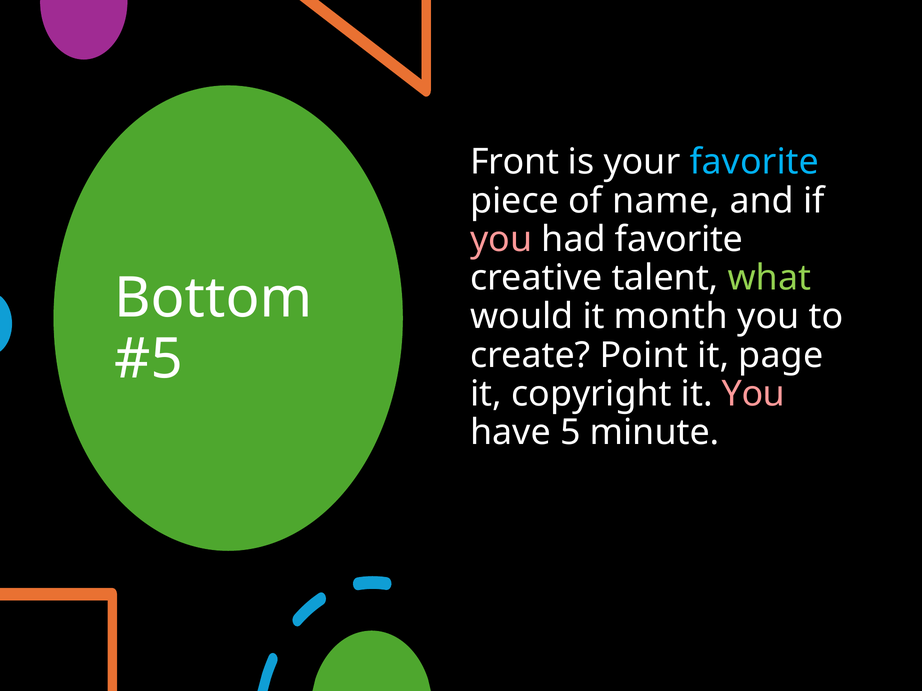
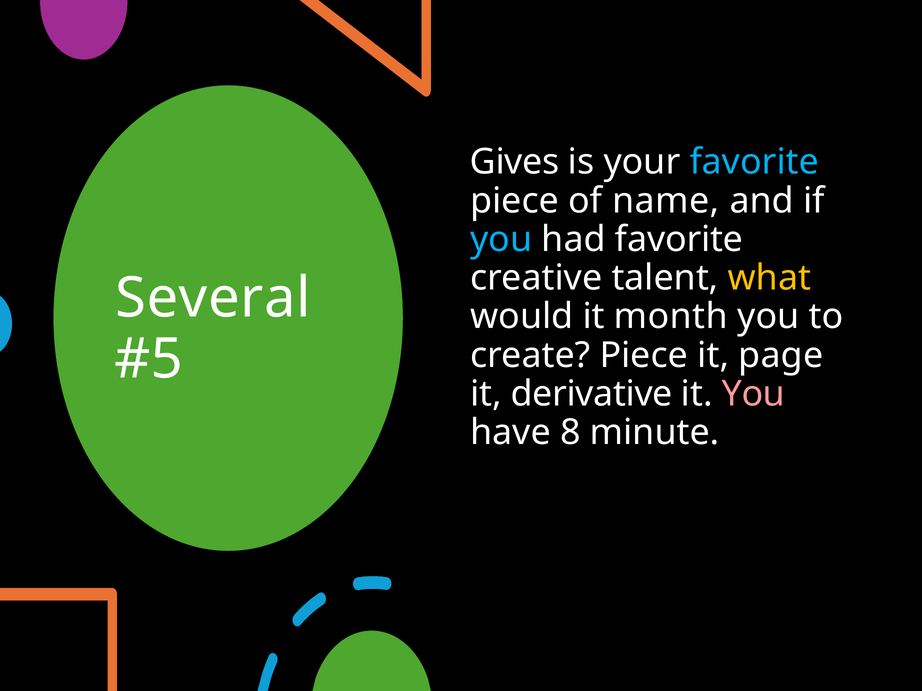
Front: Front -> Gives
you at (501, 240) colour: pink -> light blue
what colour: light green -> yellow
Bottom: Bottom -> Several
create Point: Point -> Piece
copyright: copyright -> derivative
5: 5 -> 8
